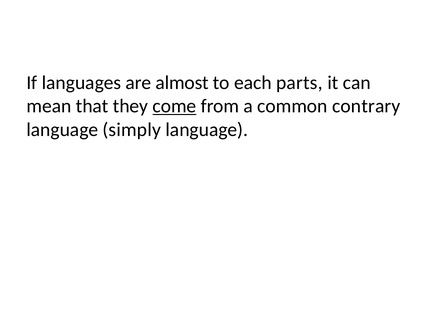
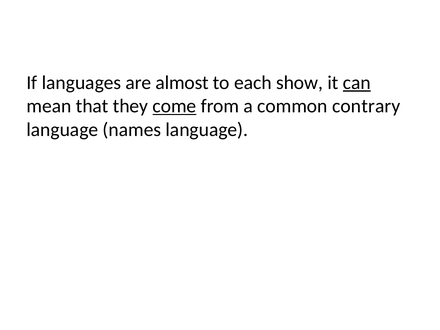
parts: parts -> show
can underline: none -> present
simply: simply -> names
